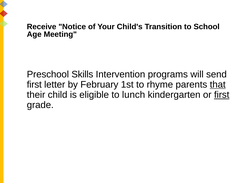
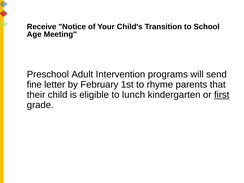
Skills: Skills -> Adult
first at (34, 85): first -> fine
that underline: present -> none
